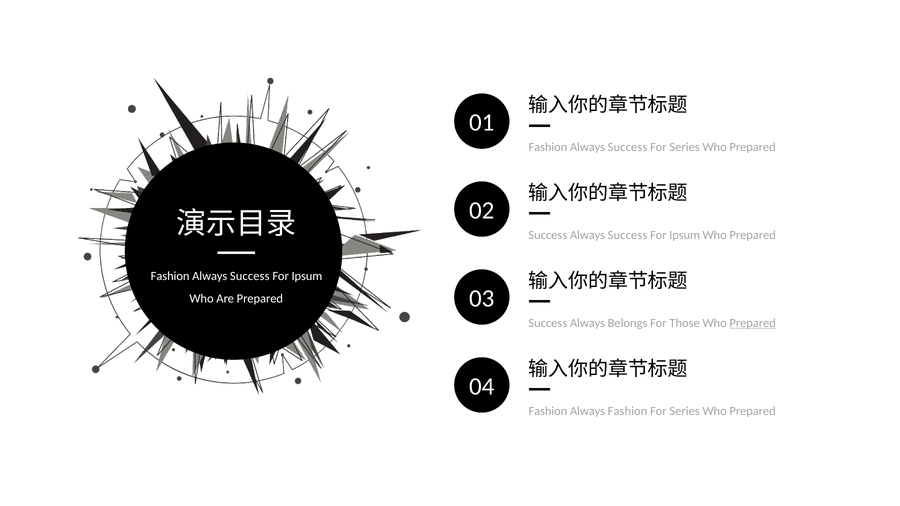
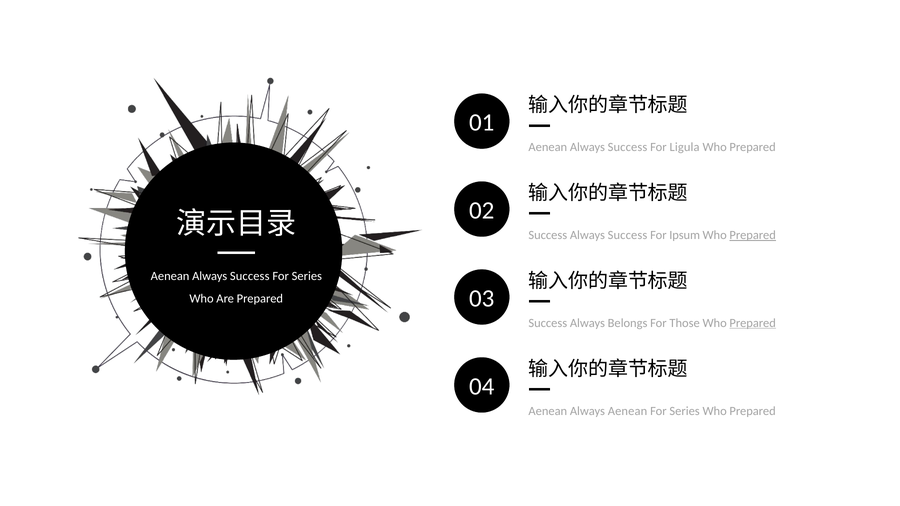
Fashion at (548, 147): Fashion -> Aenean
Series at (685, 147): Series -> Ligula
Prepared at (753, 235) underline: none -> present
Fashion at (170, 276): Fashion -> Aenean
Ipsum at (307, 276): Ipsum -> Series
Fashion at (548, 411): Fashion -> Aenean
Always Fashion: Fashion -> Aenean
